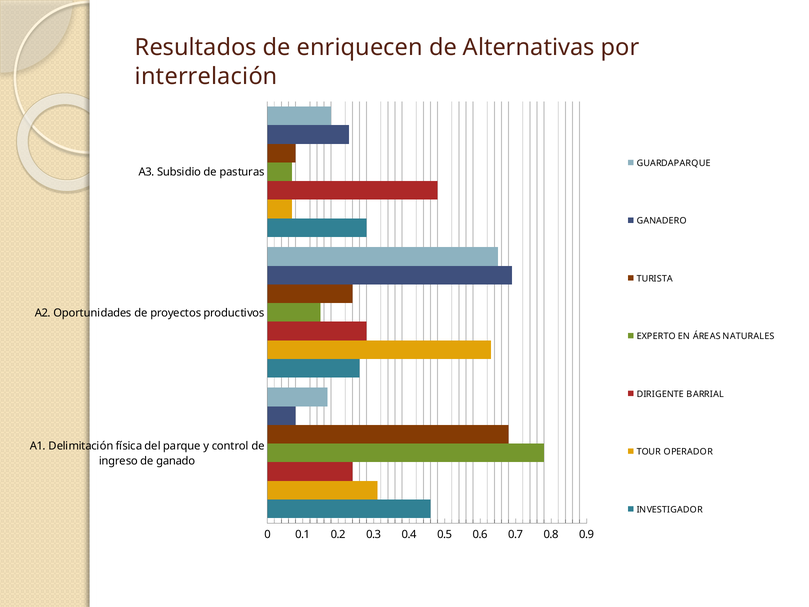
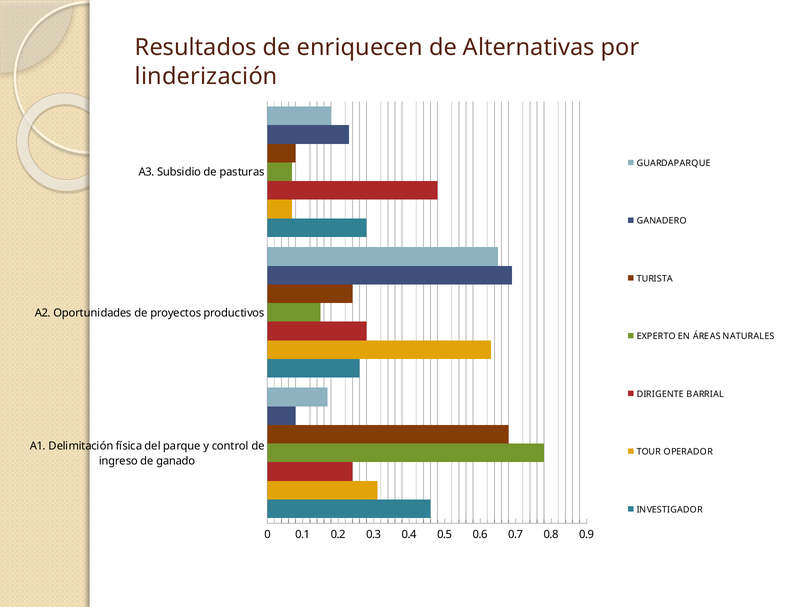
interrelación: interrelación -> linderización
